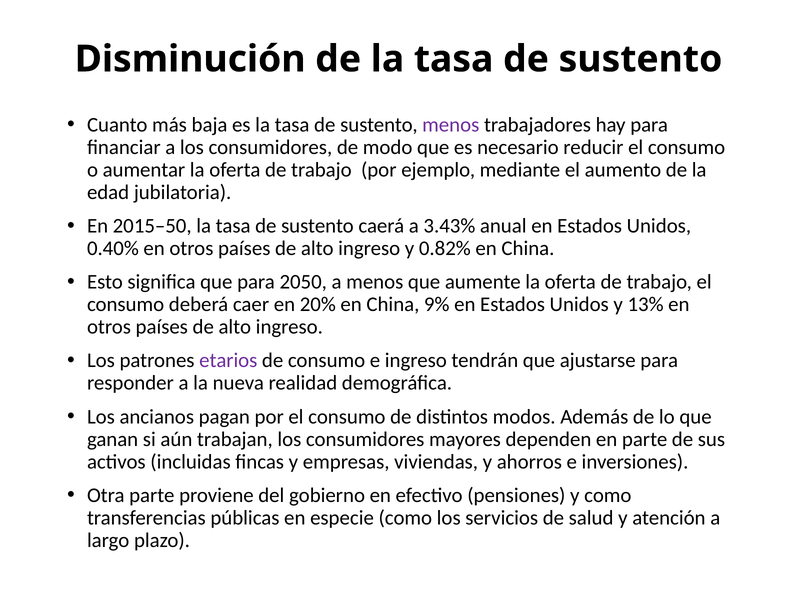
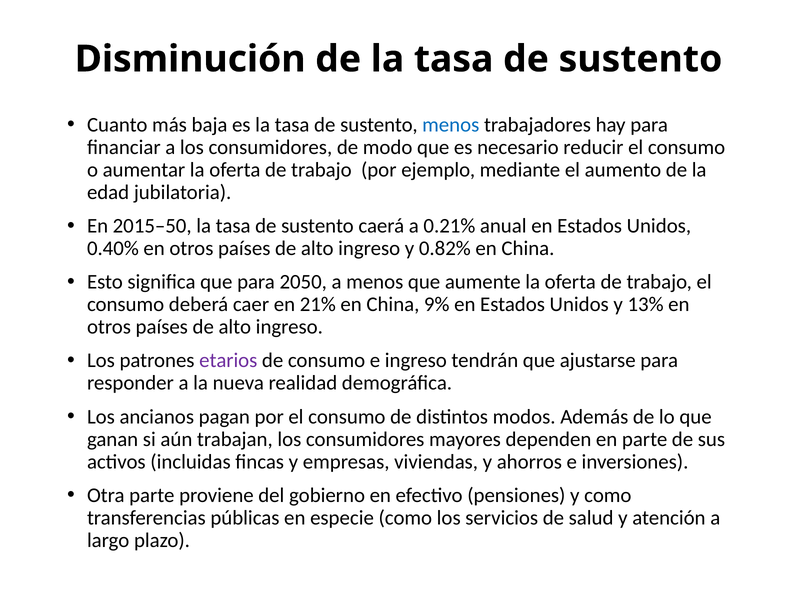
menos at (451, 125) colour: purple -> blue
3.43%: 3.43% -> 0.21%
20%: 20% -> 21%
